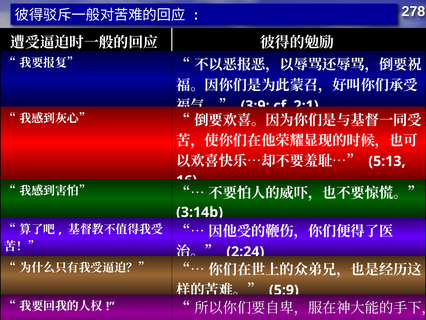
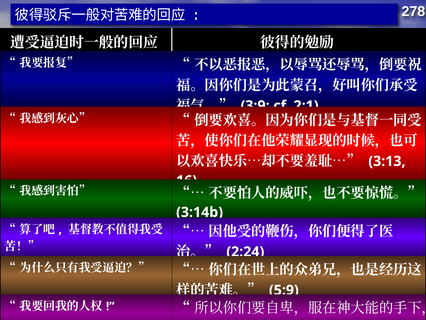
5:13: 5:13 -> 3:13
